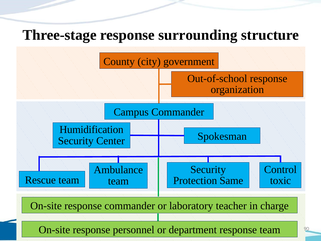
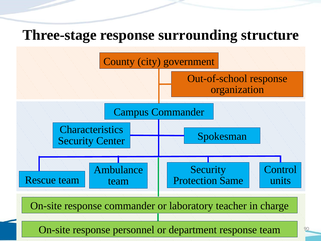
Humidification: Humidification -> Characteristics
toxic: toxic -> units
